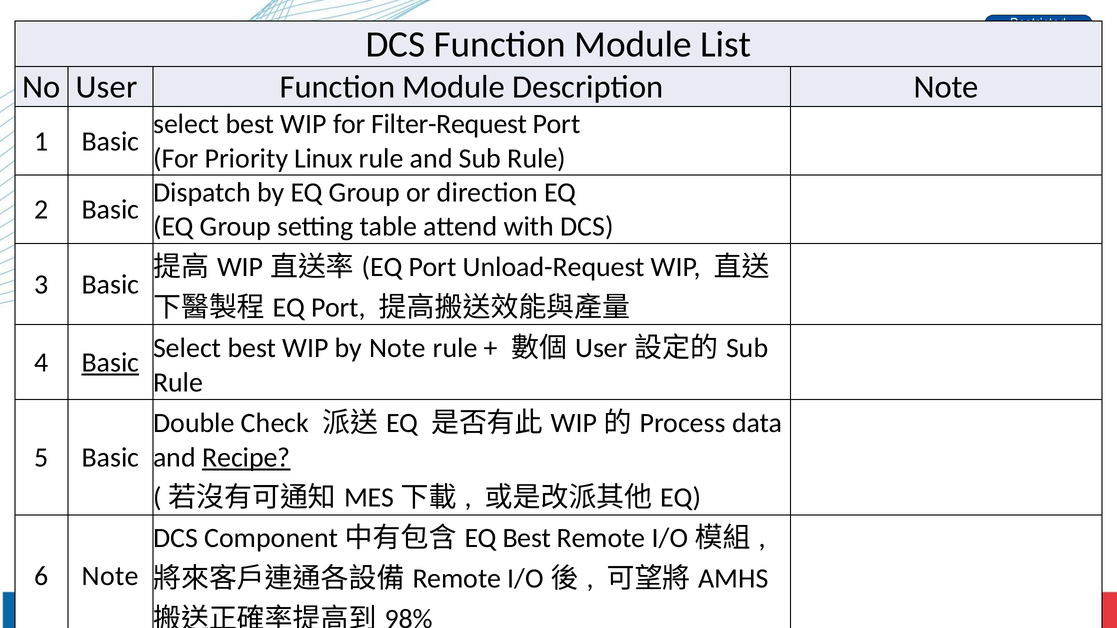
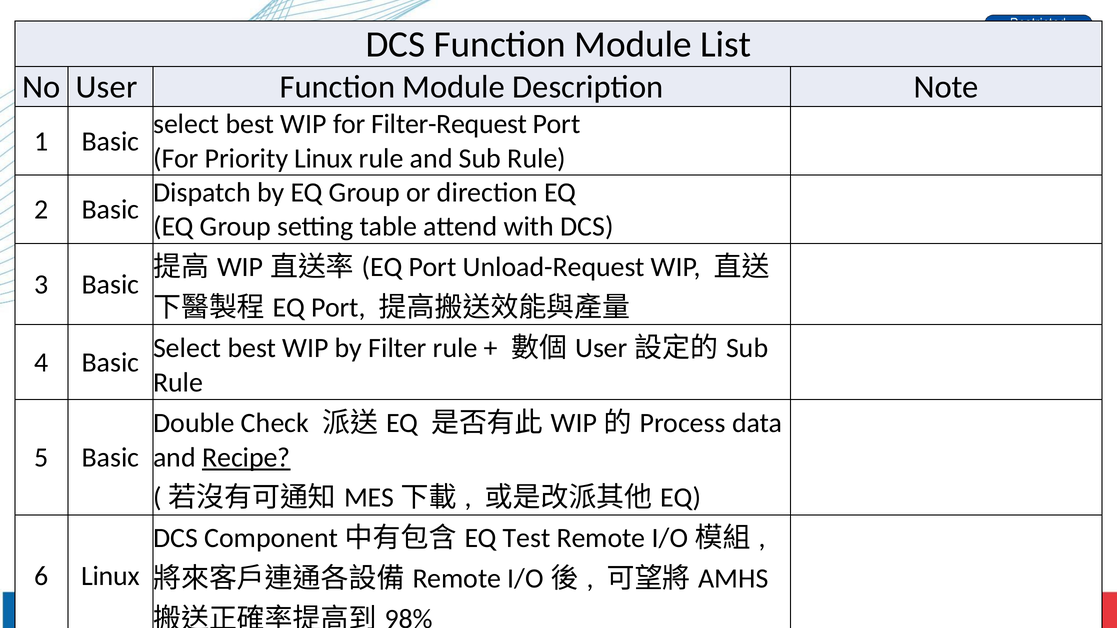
by Note: Note -> Filter
Basic at (110, 363) underline: present -> none
EQ Best: Best -> Test
6 Note: Note -> Linux
